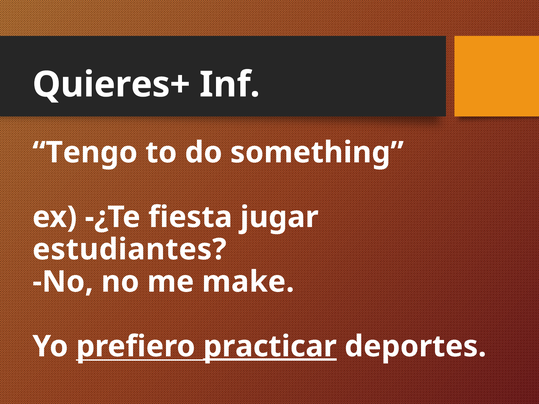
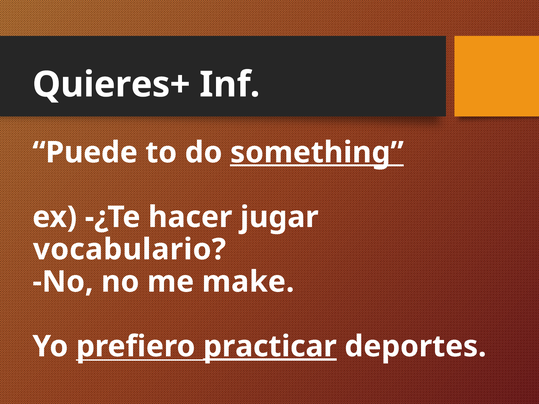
Tengo: Tengo -> Puede
something underline: none -> present
fiesta: fiesta -> hacer
estudiantes: estudiantes -> vocabulario
